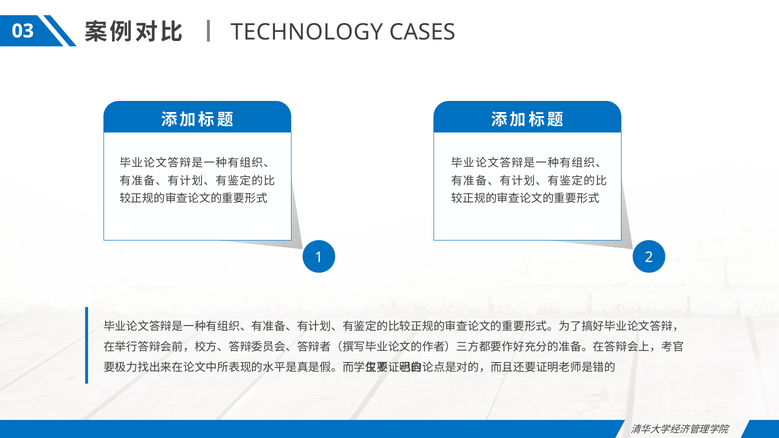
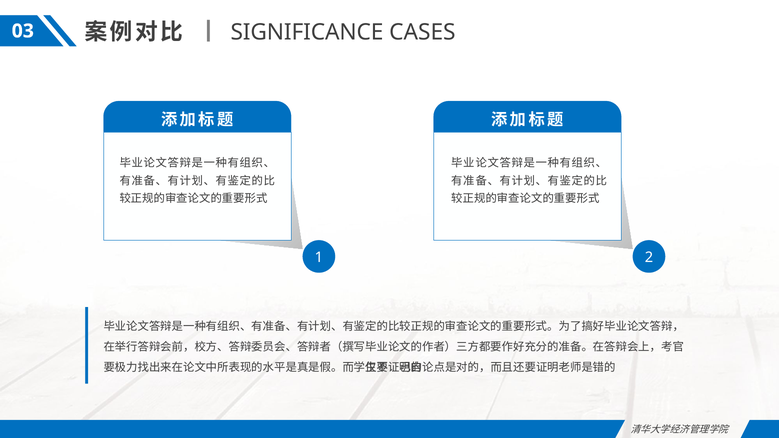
TECHNOLOGY: TECHNOLOGY -> SIGNIFICANCE
